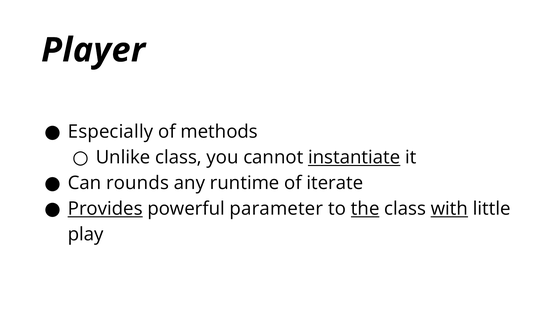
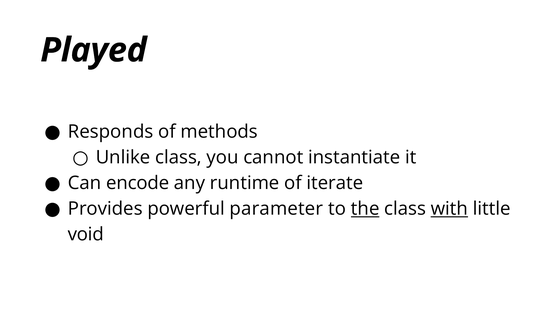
Player: Player -> Played
Especially: Especially -> Responds
instantiate underline: present -> none
rounds: rounds -> encode
Provides underline: present -> none
play: play -> void
